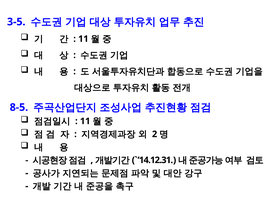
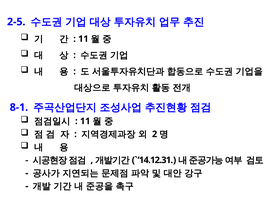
3-5: 3-5 -> 2-5
8-5: 8-5 -> 8-1
